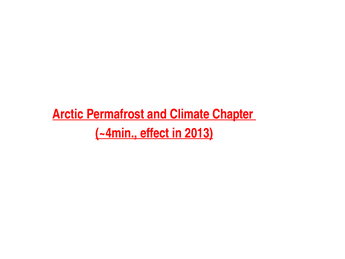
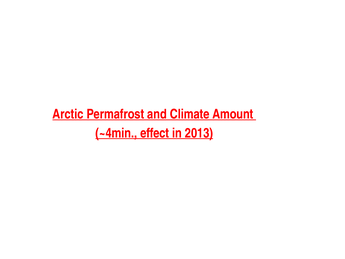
Chapter: Chapter -> Amount
